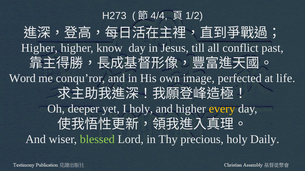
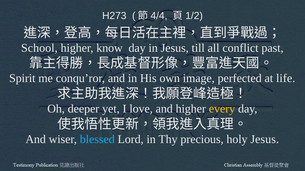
Higher at (39, 48): Higher -> School
Word: Word -> Spirit
I holy: holy -> love
blessed colour: light green -> light blue
holy Daily: Daily -> Jesus
